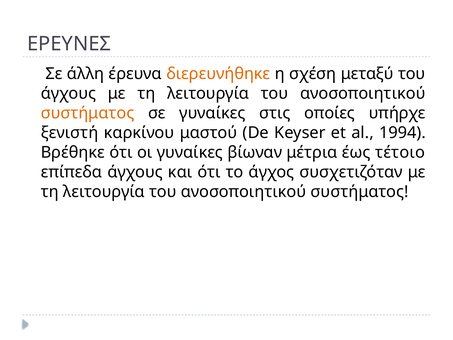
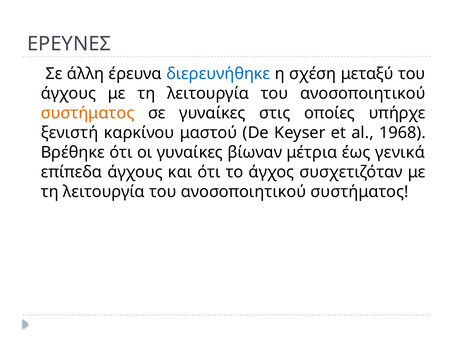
διερευνήθηκε colour: orange -> blue
1994: 1994 -> 1968
τέτοιο: τέτοιο -> γενικά
